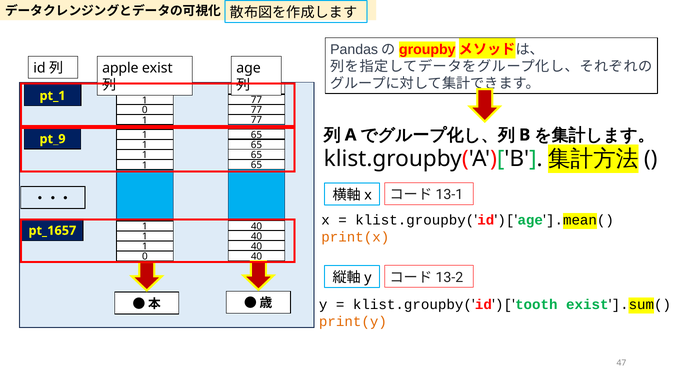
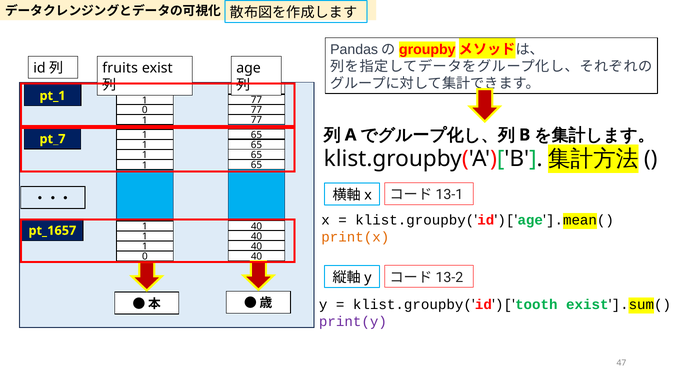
apple: apple -> fruits
pt_9: pt_9 -> pt_7
print(y colour: orange -> purple
